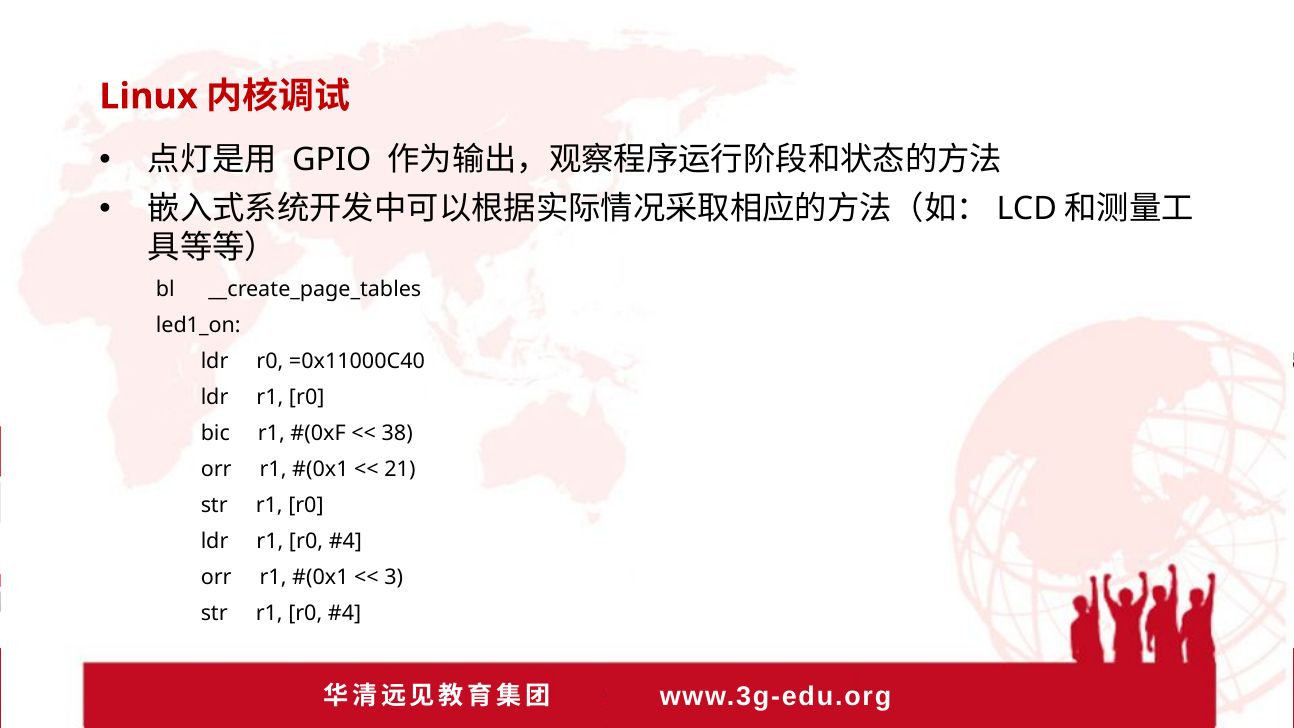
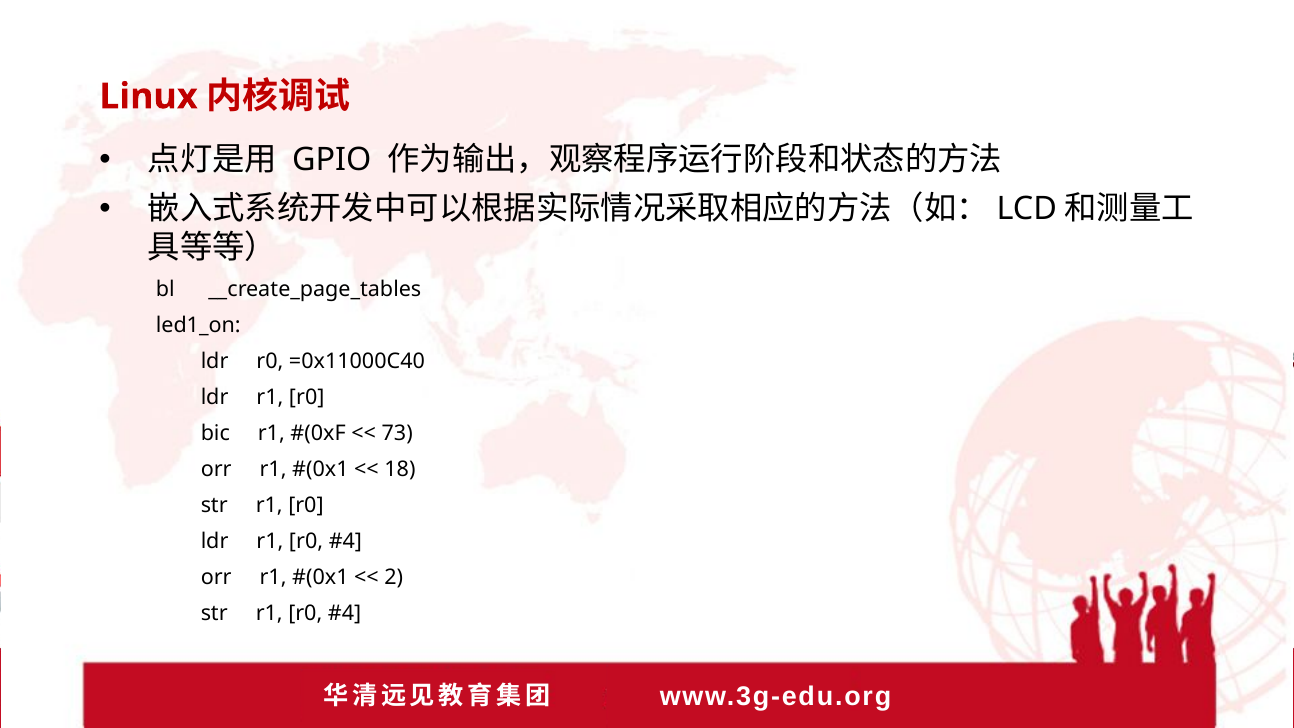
38: 38 -> 73
21: 21 -> 18
3: 3 -> 2
